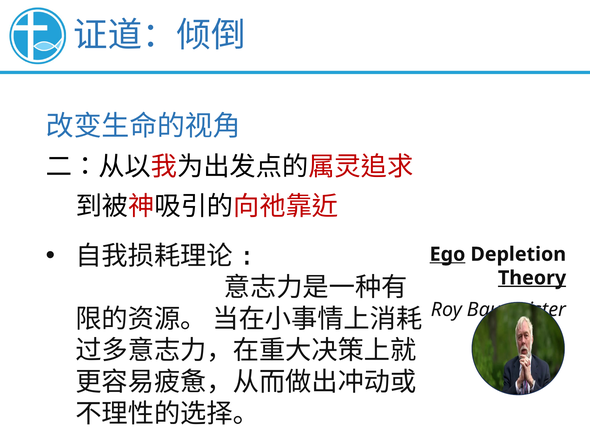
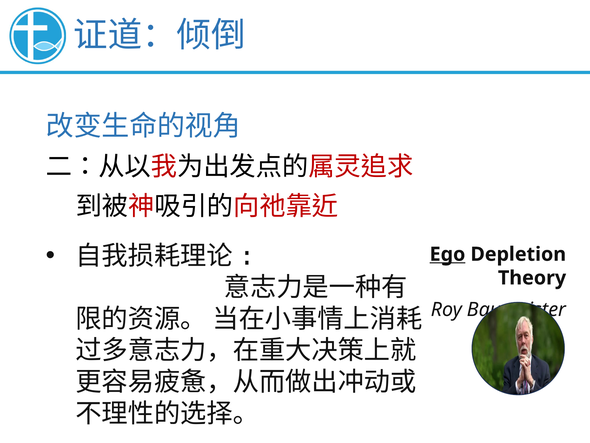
Theory underline: present -> none
